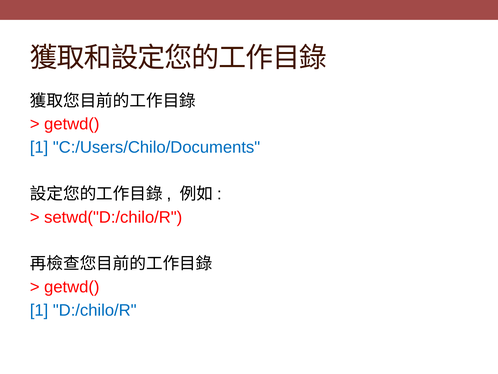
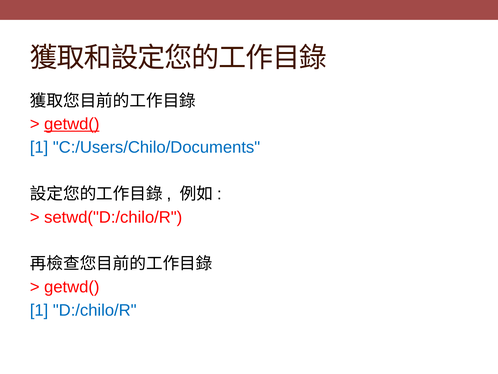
getwd( at (72, 124) underline: none -> present
